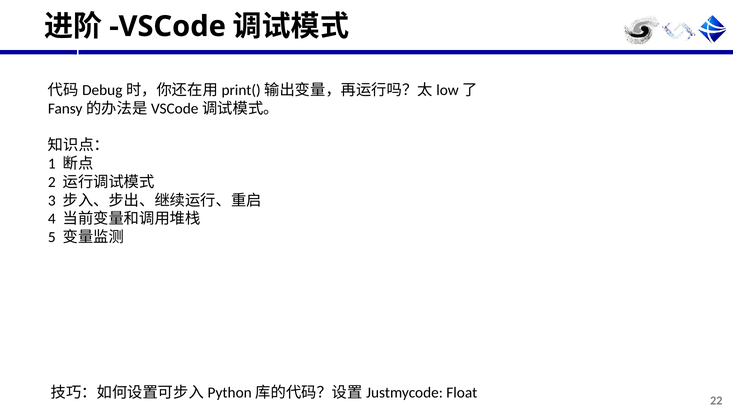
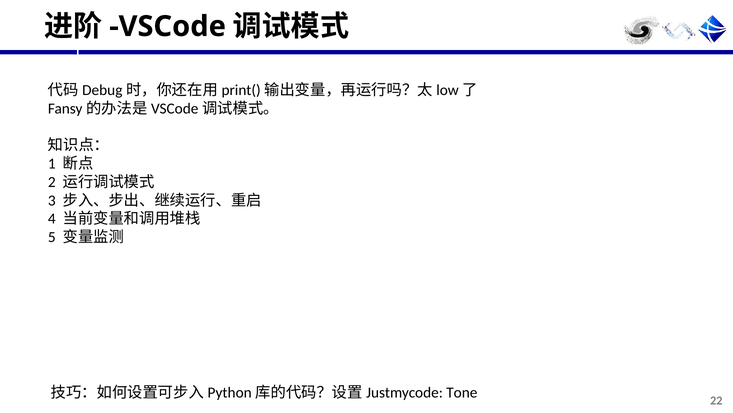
Float: Float -> Tone
